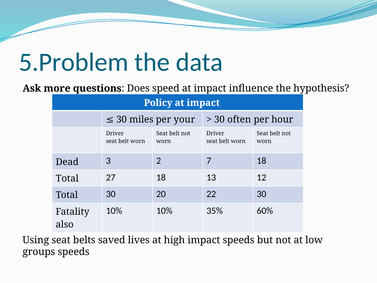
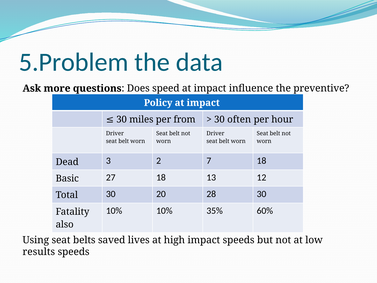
hypothesis: hypothesis -> preventive
your: your -> from
Total at (67, 178): Total -> Basic
22: 22 -> 28
groups: groups -> results
